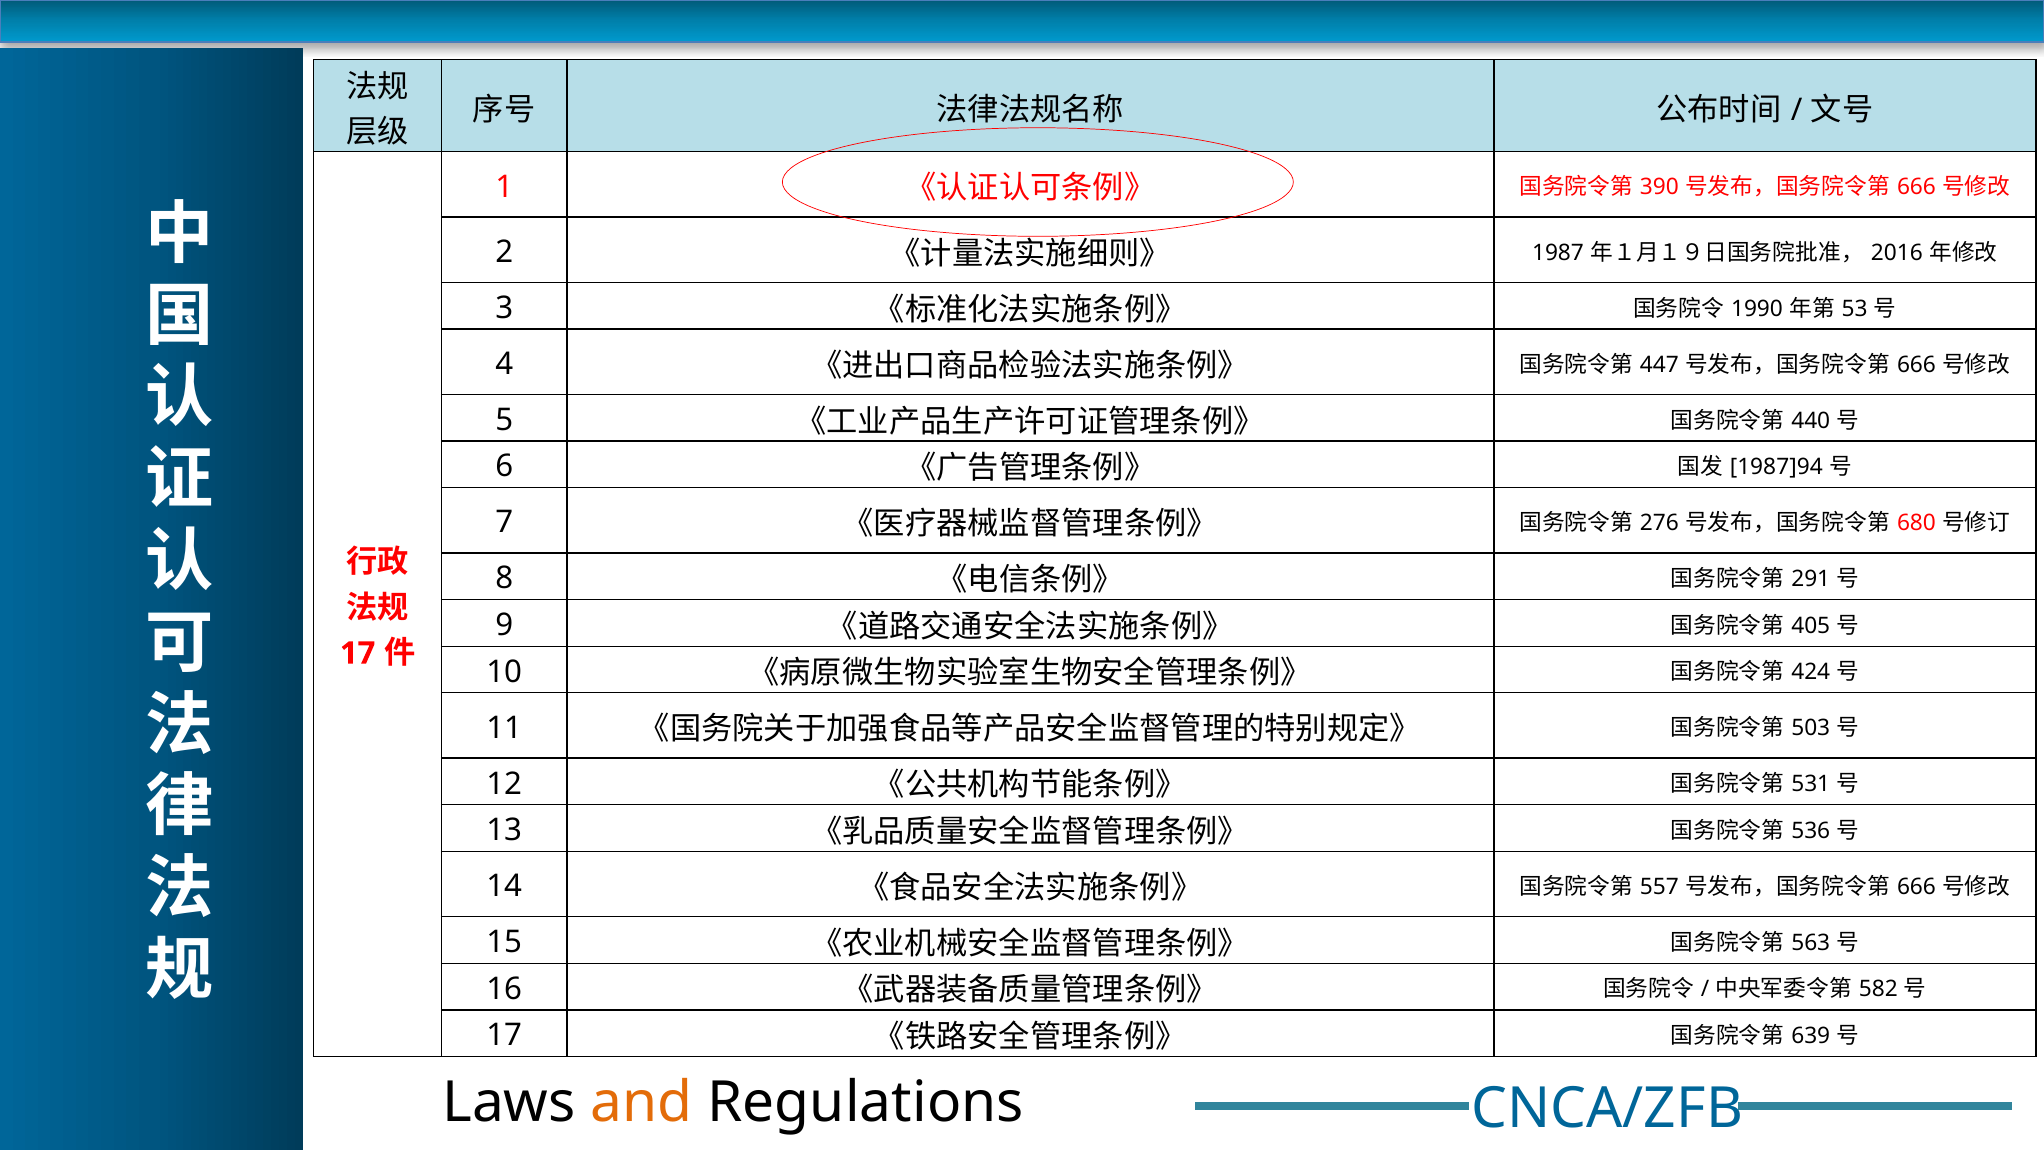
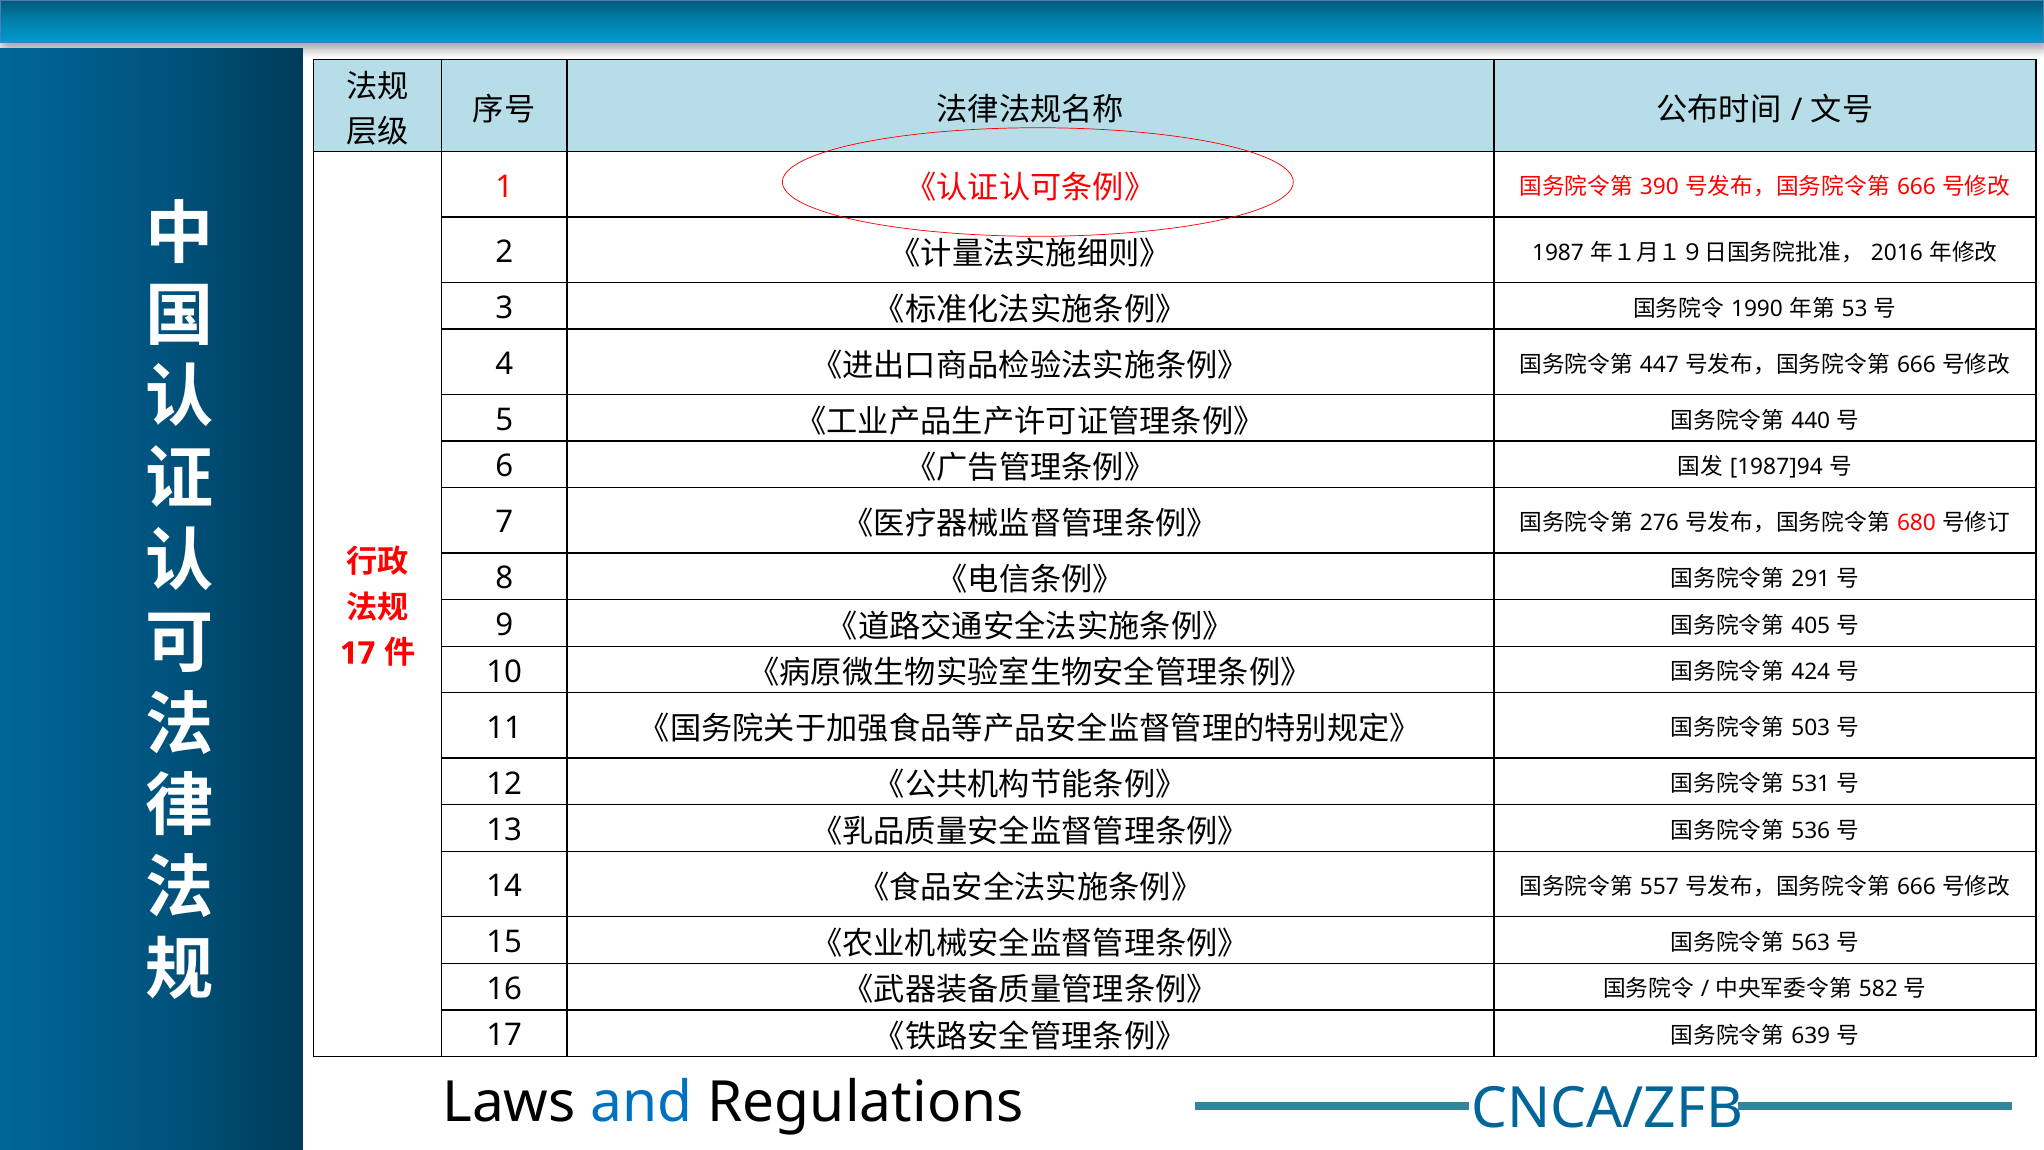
and colour: orange -> blue
